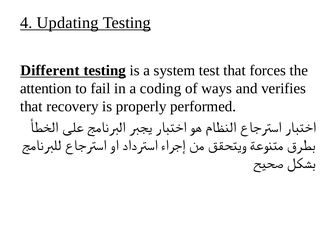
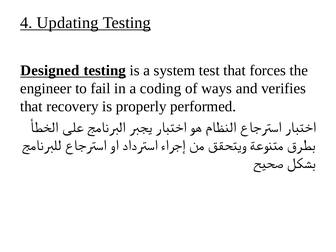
Different: Different -> Designed
attention: attention -> engineer
